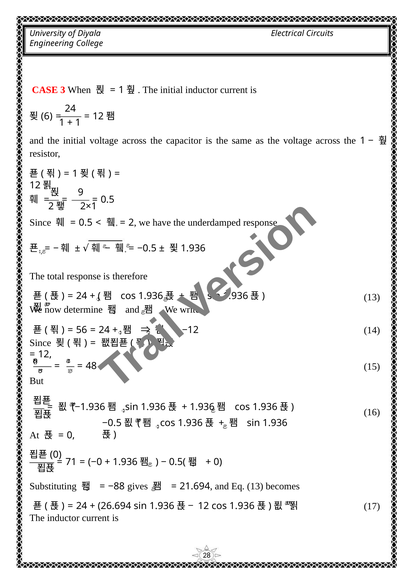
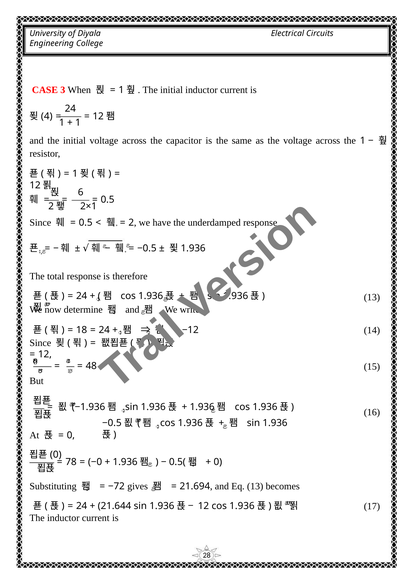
6: 6 -> 4
9: 9 -> 6
56: 56 -> 18
71: 71 -> 78
−88: −88 -> −72
26.694: 26.694 -> 21.644
